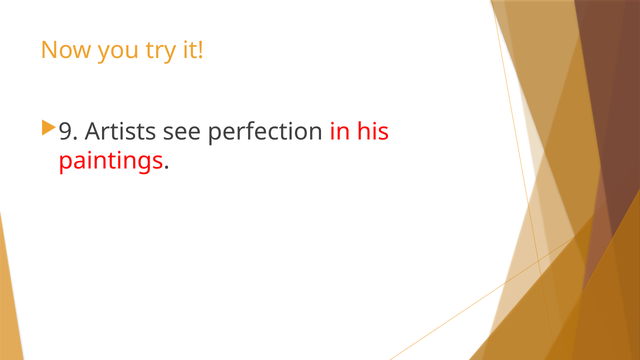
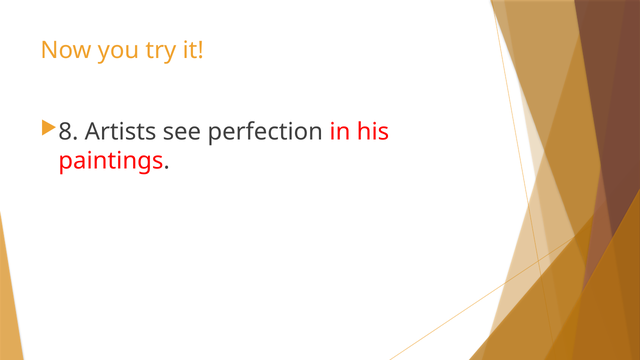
9: 9 -> 8
